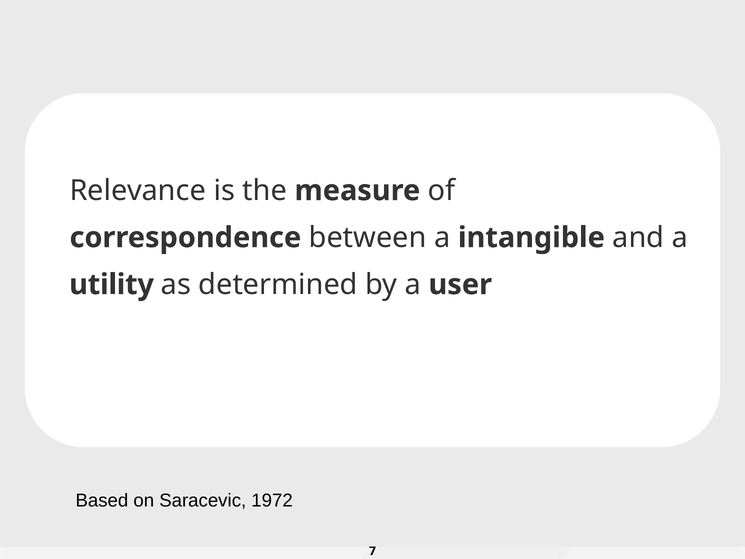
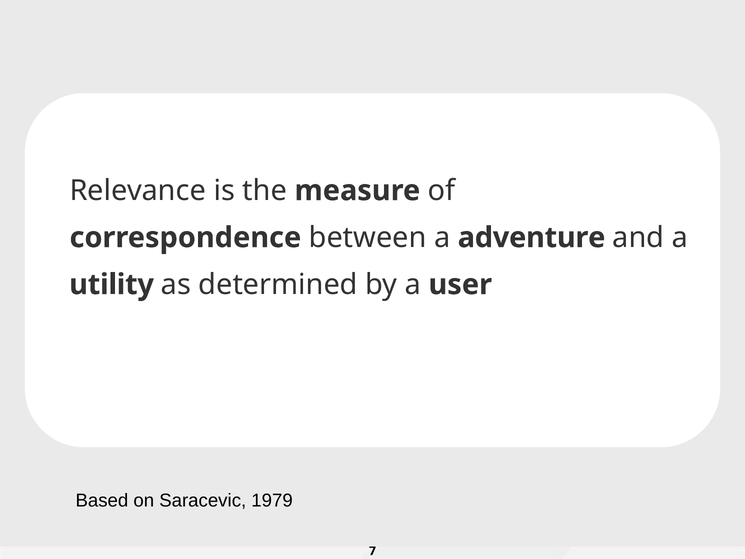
intangible: intangible -> adventure
1972: 1972 -> 1979
